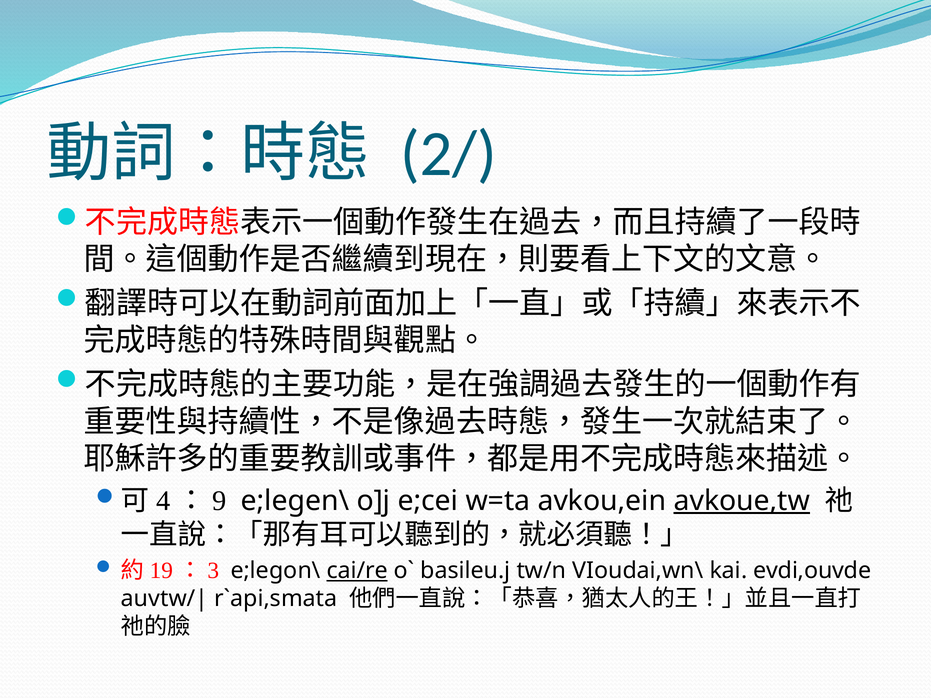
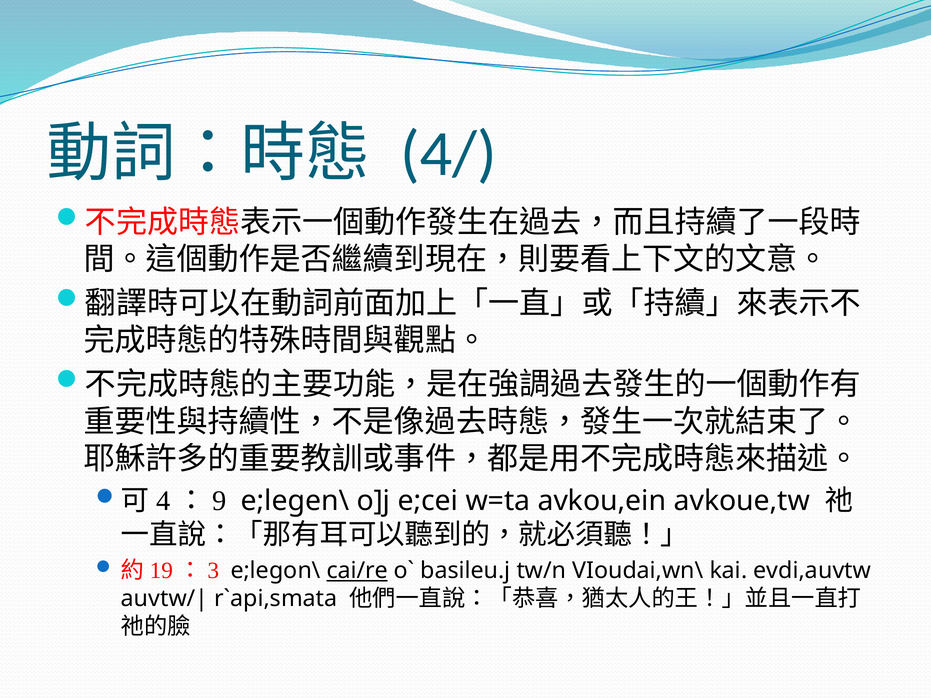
2/: 2/ -> 4/
avkoue,tw underline: present -> none
evdi,ouvde: evdi,ouvde -> evdi,auvtw
